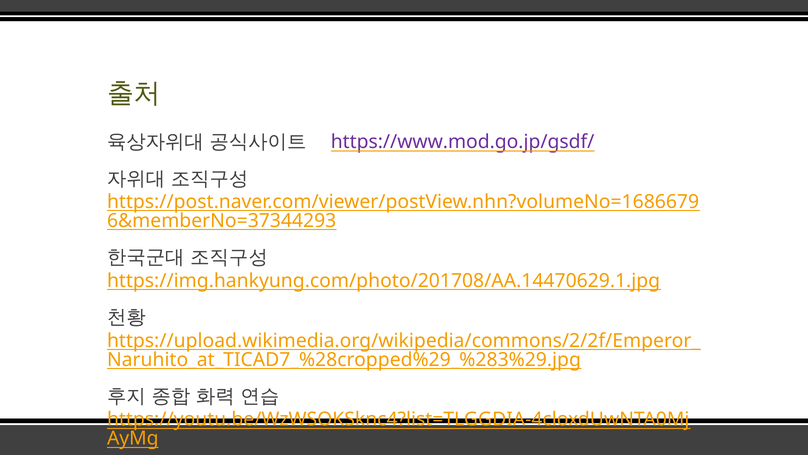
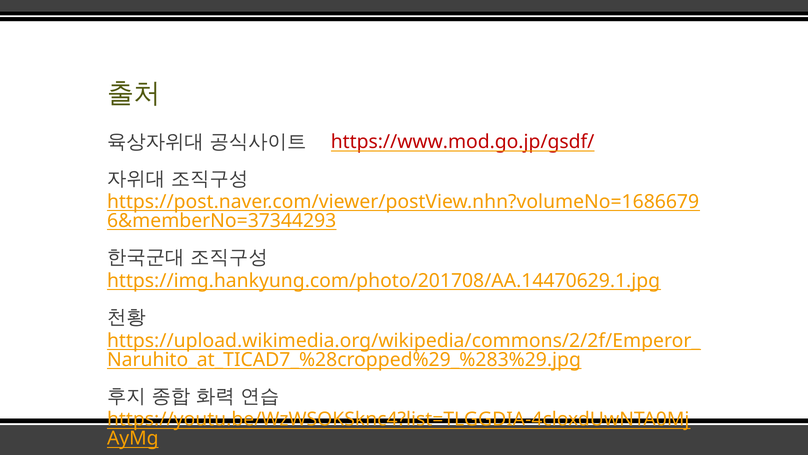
https://www.mod.go.jp/gsdf/ colour: purple -> red
